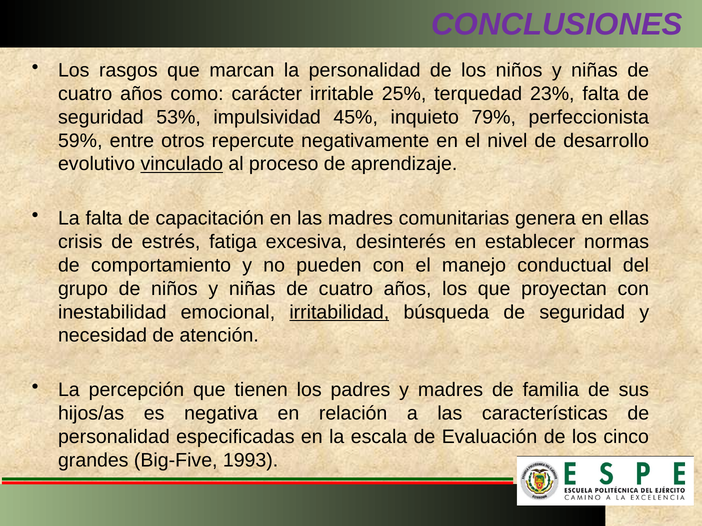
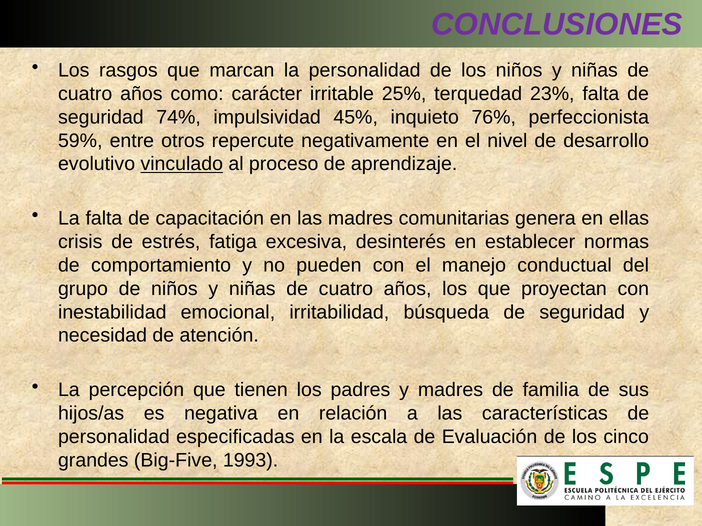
53%: 53% -> 74%
79%: 79% -> 76%
irritabilidad underline: present -> none
